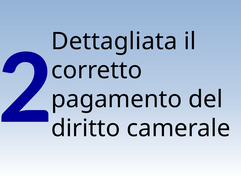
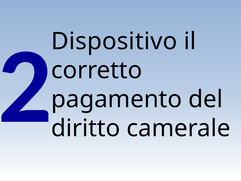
Dettagliata: Dettagliata -> Dispositivo
